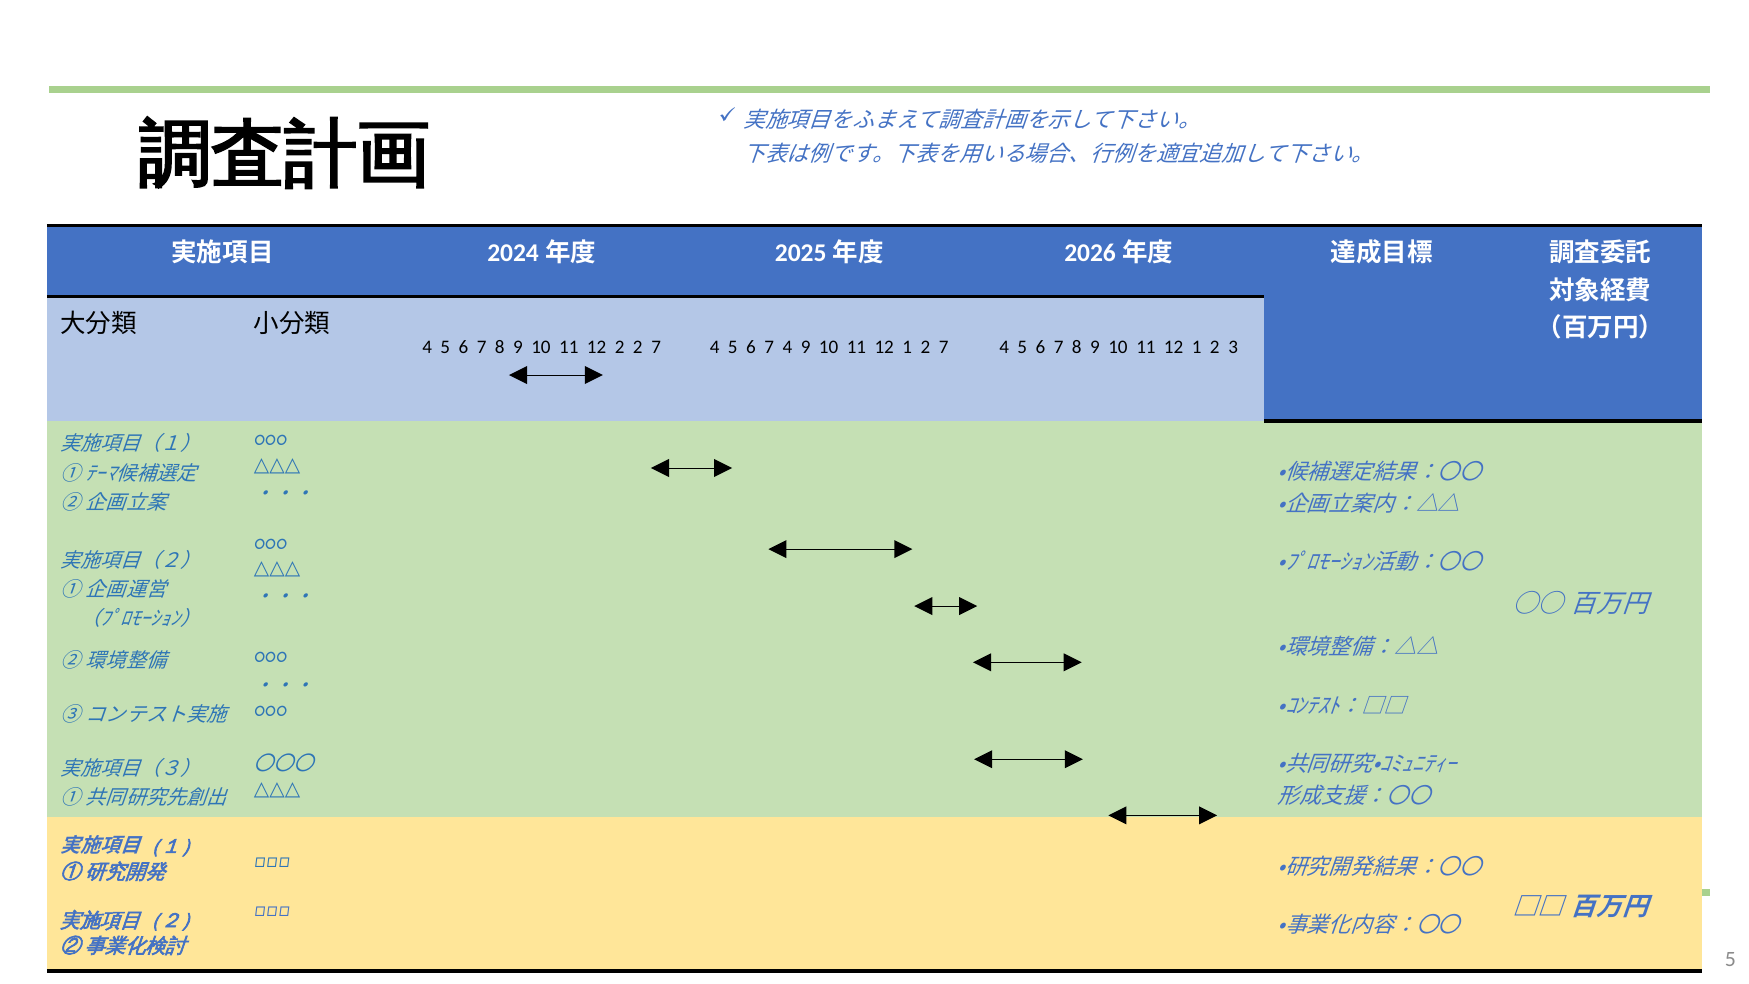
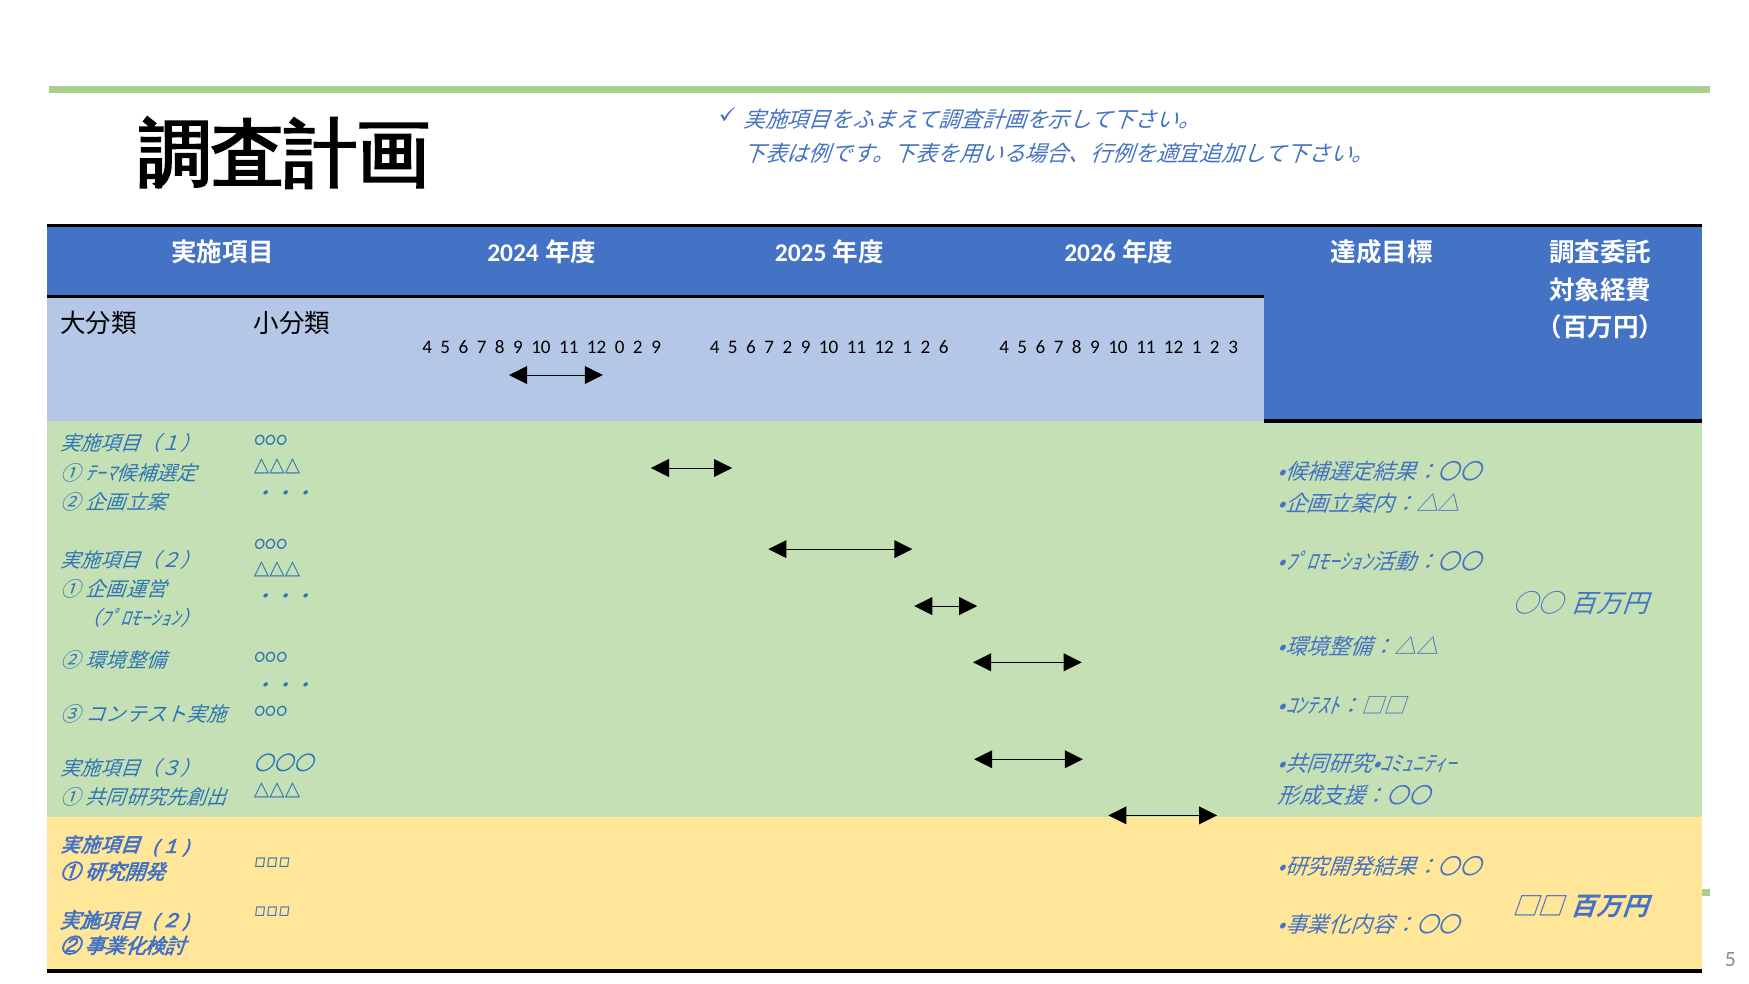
12 2: 2 -> 0
7 at (656, 347): 7 -> 9
6 7 4: 4 -> 2
1 2 7: 7 -> 6
